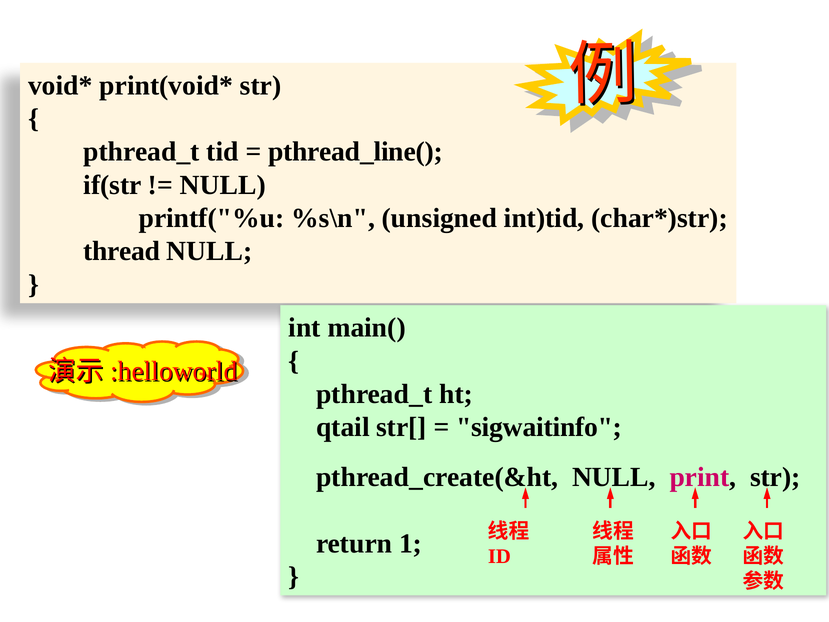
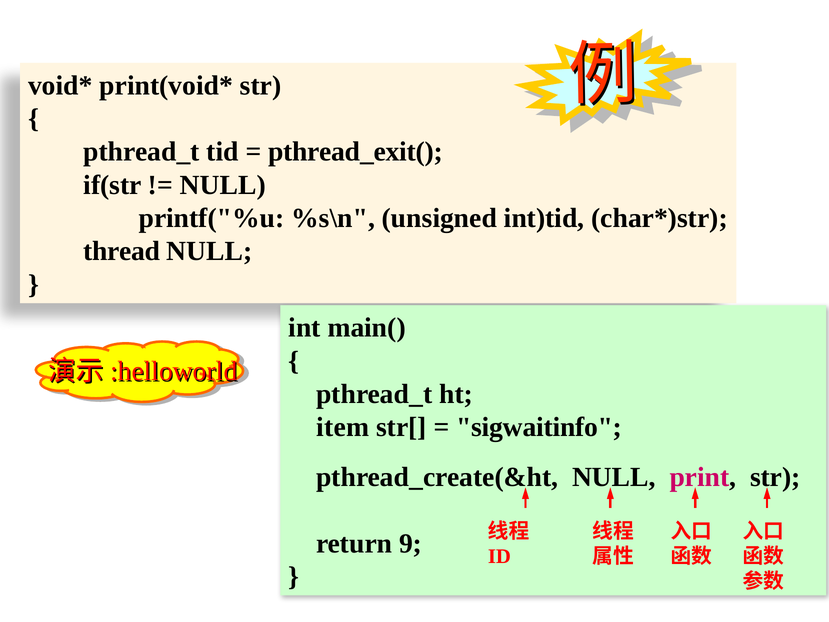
pthread_line(: pthread_line( -> pthread_exit(
qtail: qtail -> item
1: 1 -> 9
